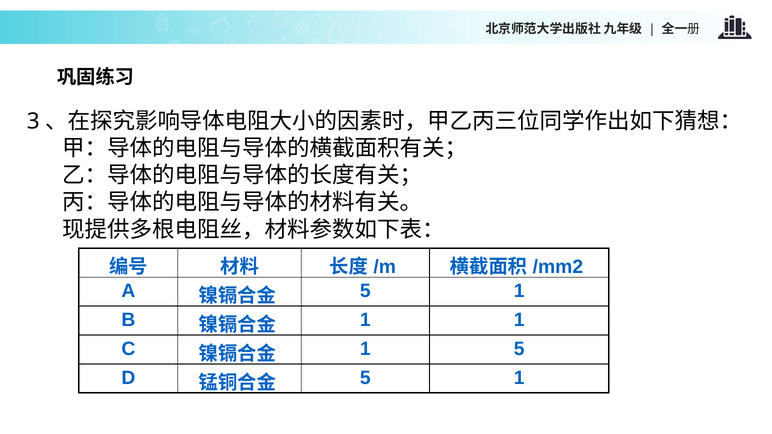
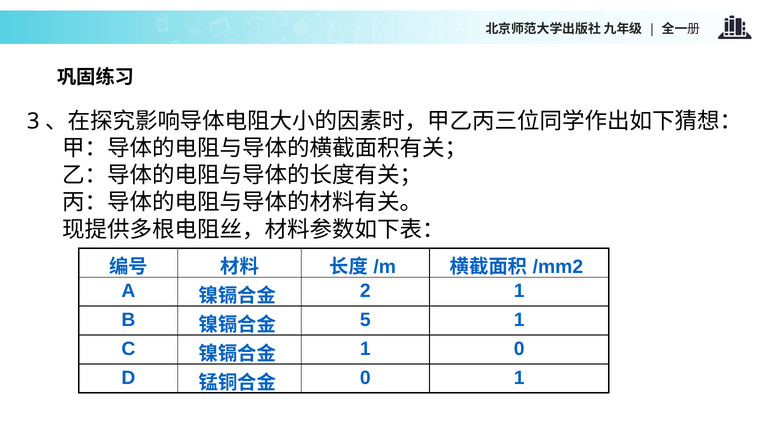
5 at (365, 291): 5 -> 2
1 at (365, 320): 1 -> 5
1 5: 5 -> 0
5 at (365, 378): 5 -> 0
